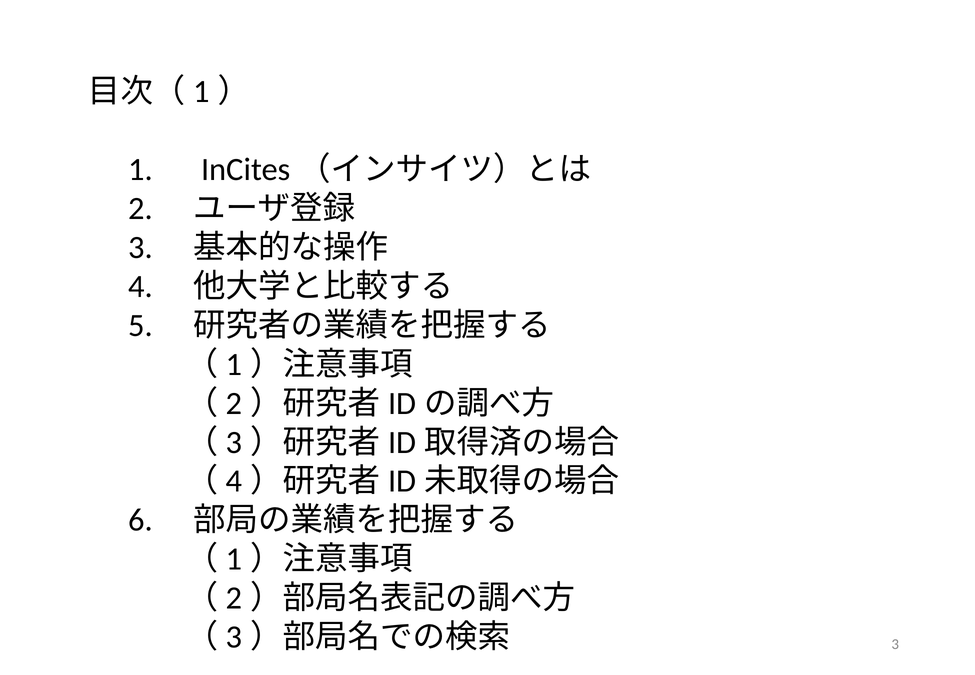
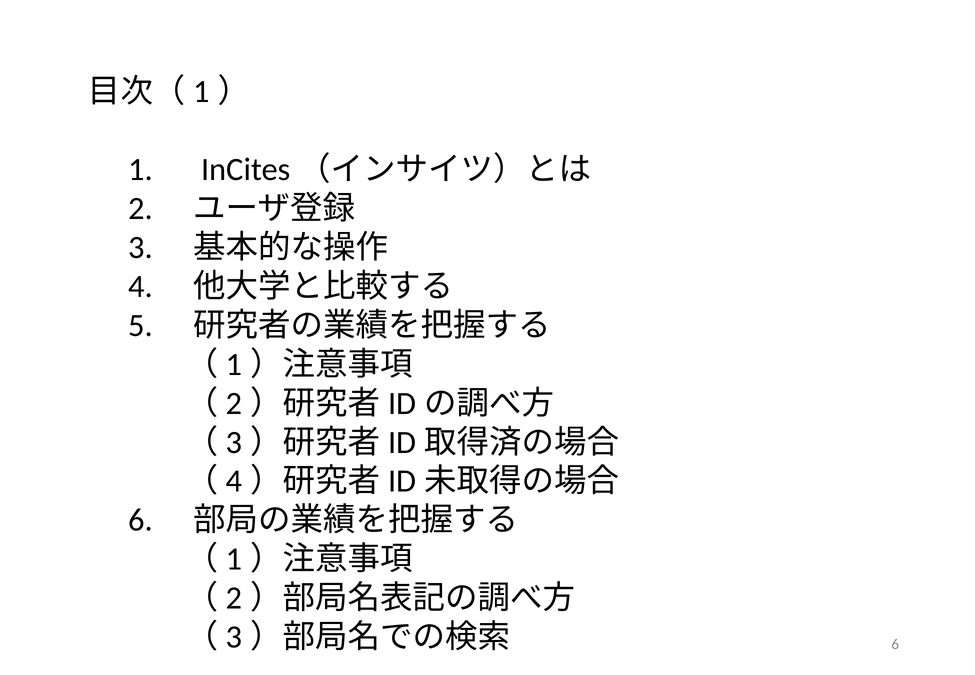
3 at (895, 644): 3 -> 6
